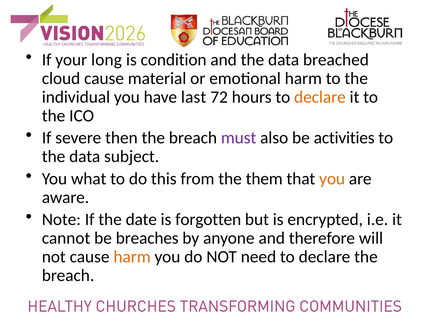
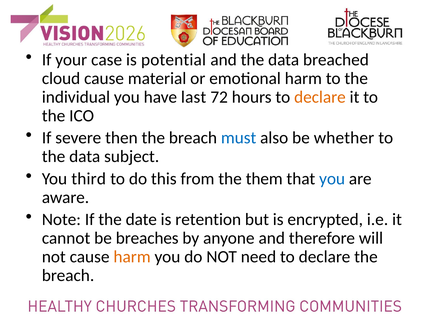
long: long -> case
condition: condition -> potential
must colour: purple -> blue
activities: activities -> whether
what: what -> third
you at (332, 179) colour: orange -> blue
forgotten: forgotten -> retention
